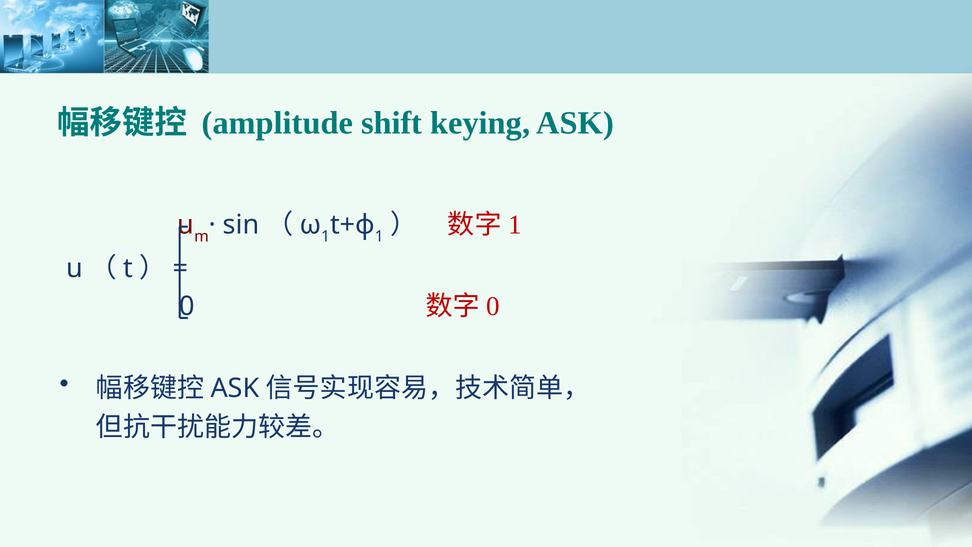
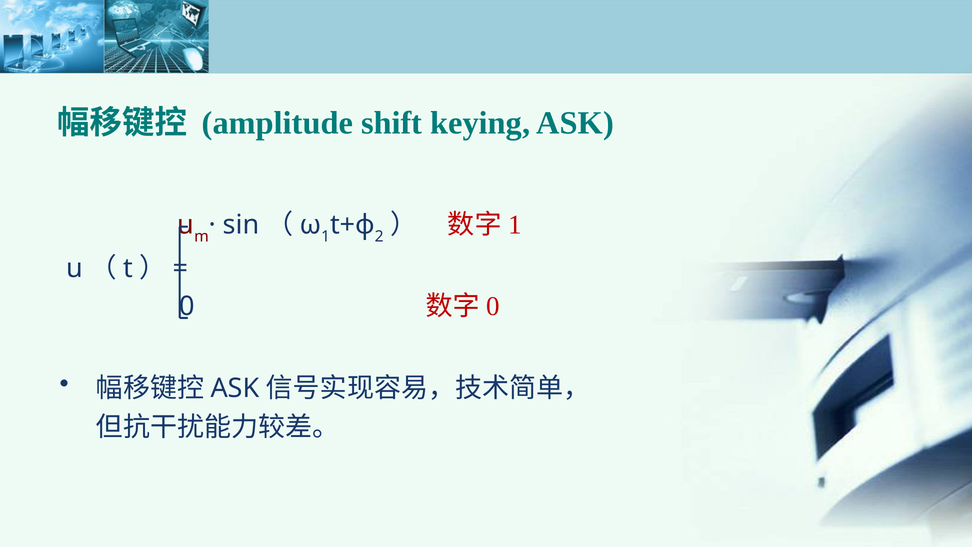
1 at (379, 237): 1 -> 2
